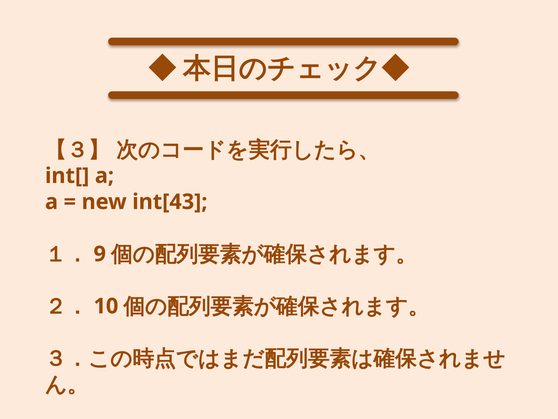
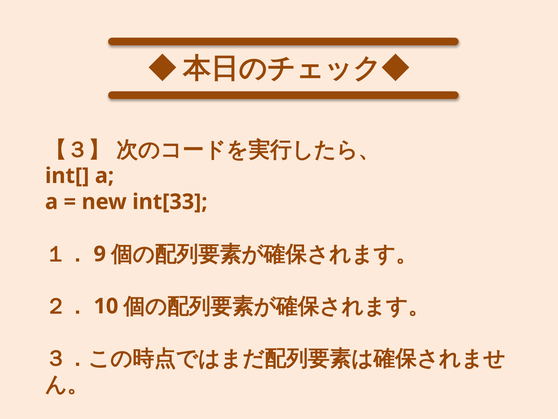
int[43: int[43 -> int[33
